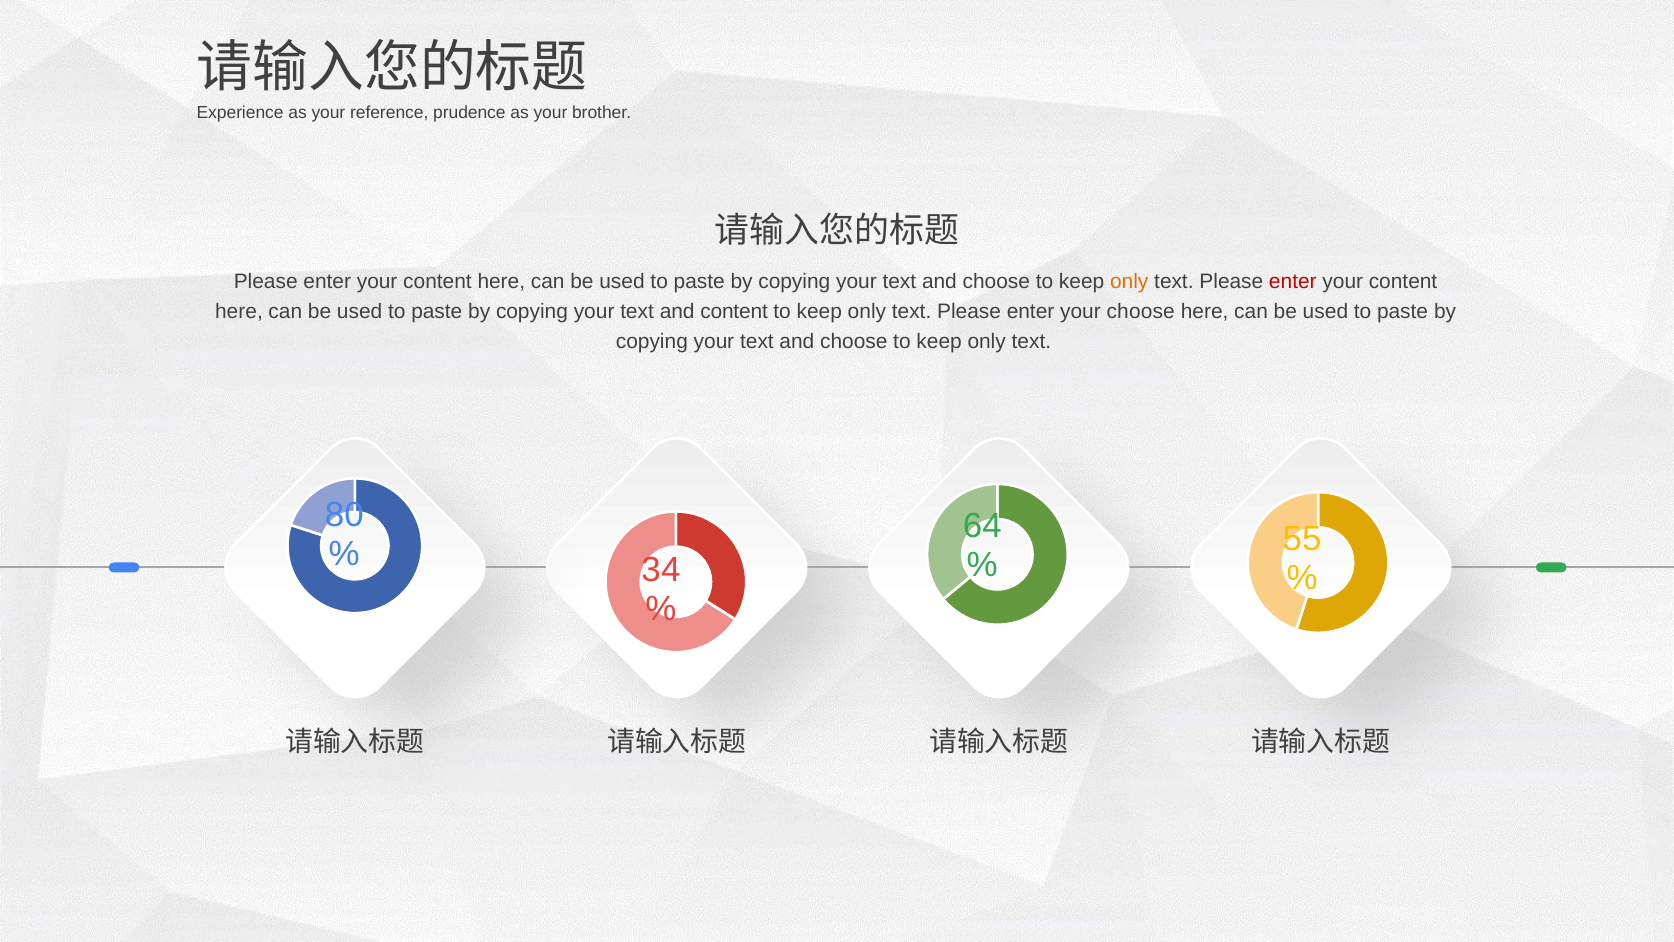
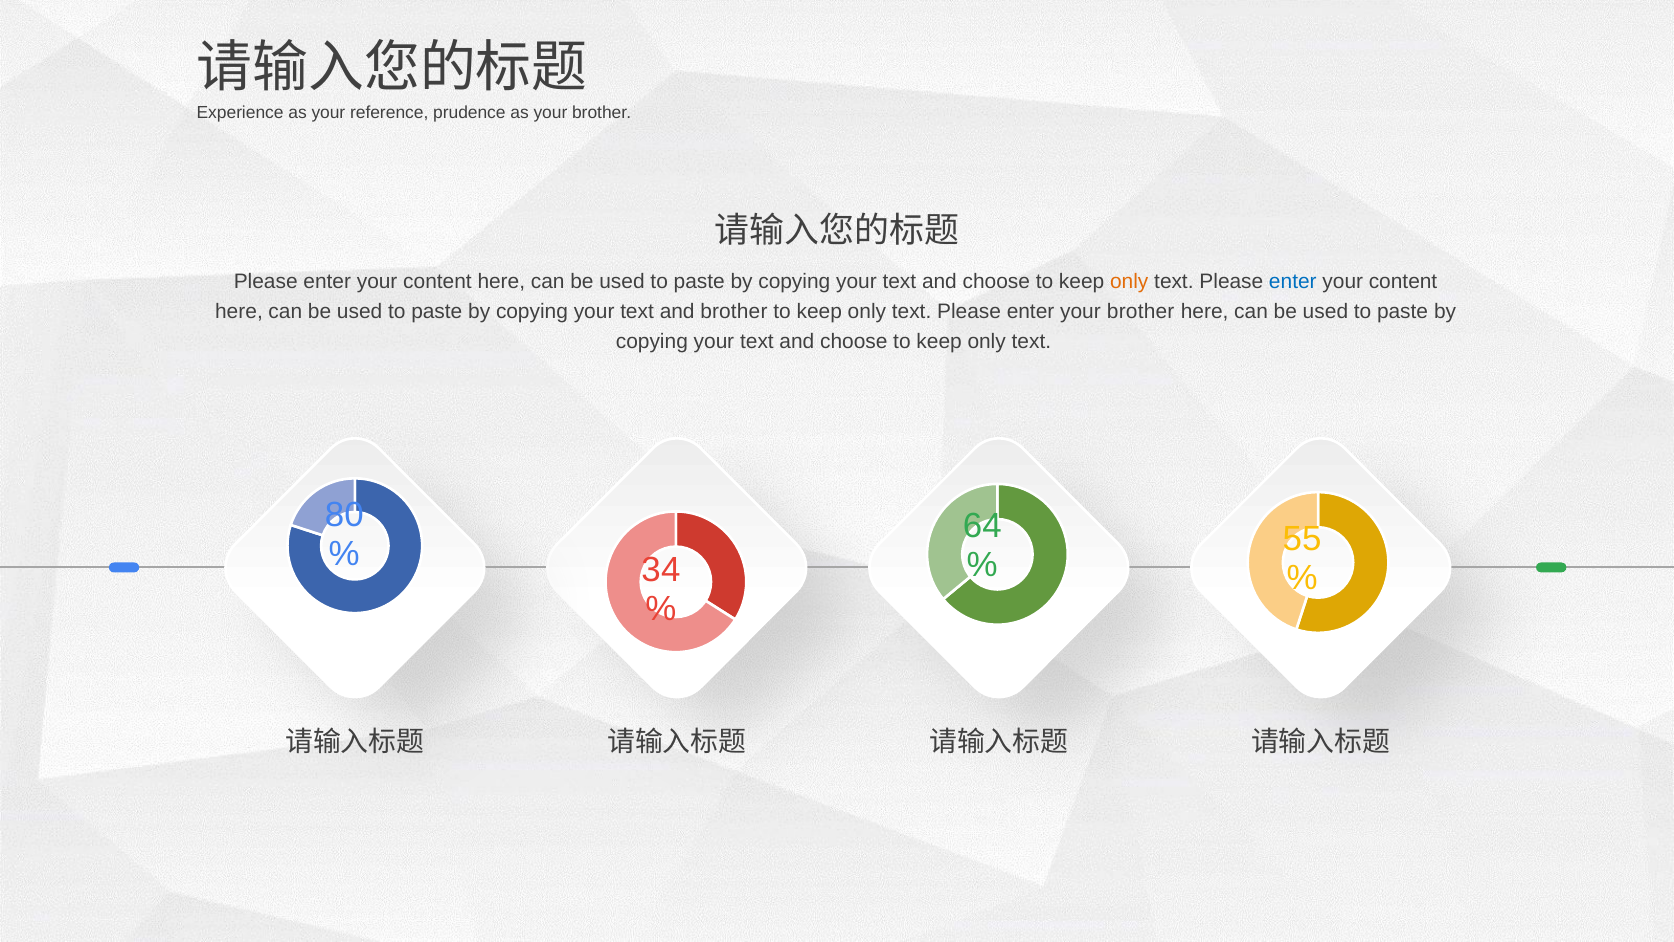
enter at (1293, 281) colour: red -> blue
and content: content -> brother
enter your choose: choose -> brother
